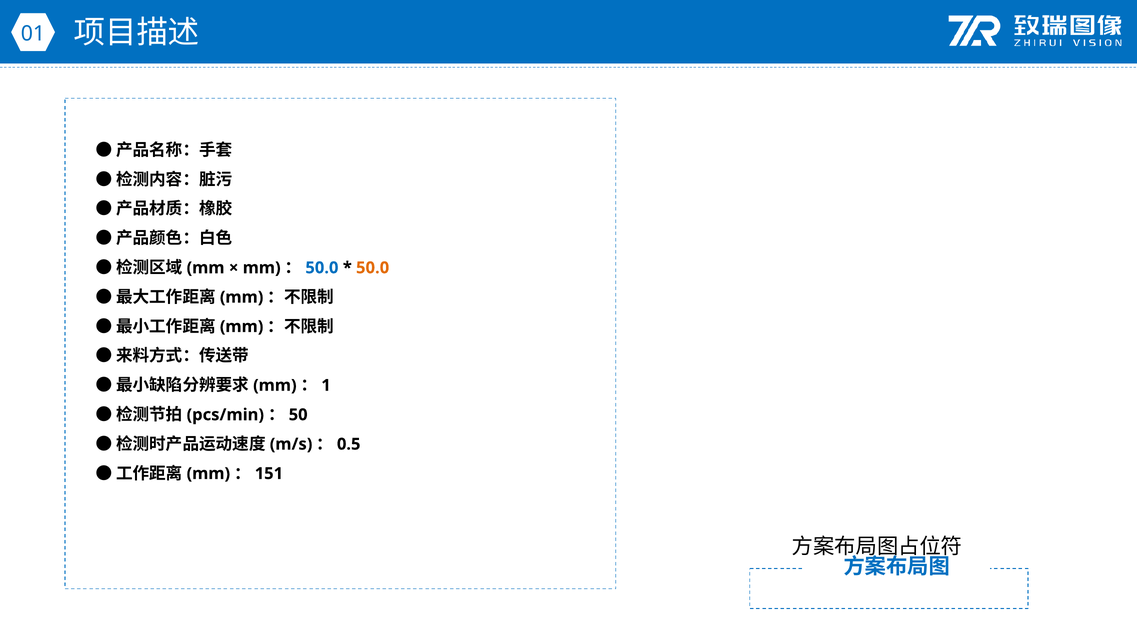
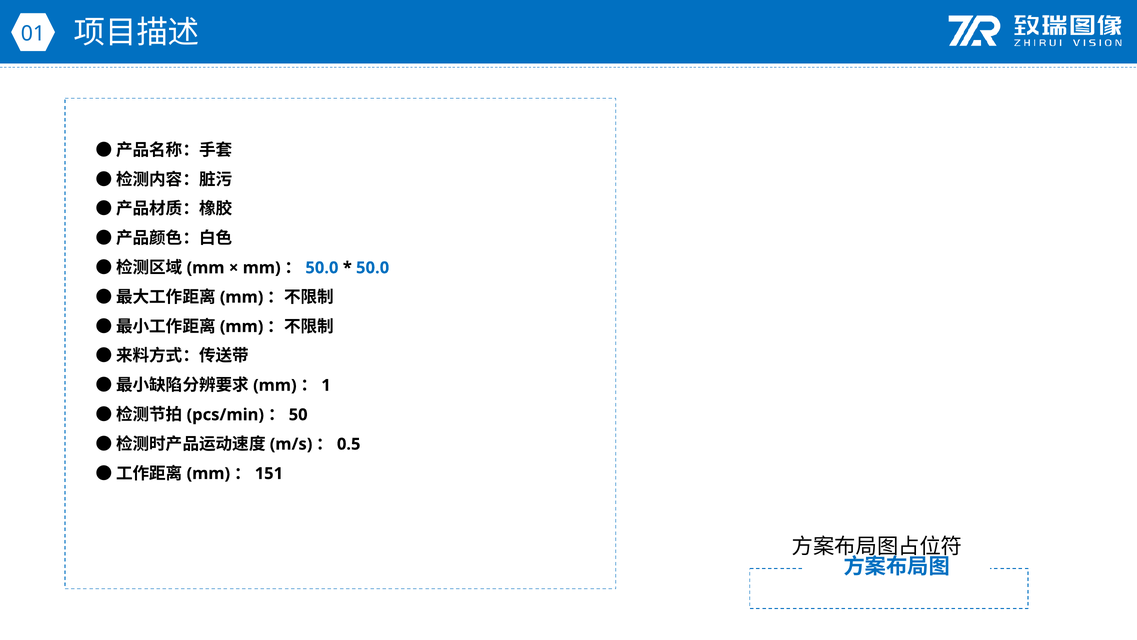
50.0 at (373, 268) colour: orange -> blue
